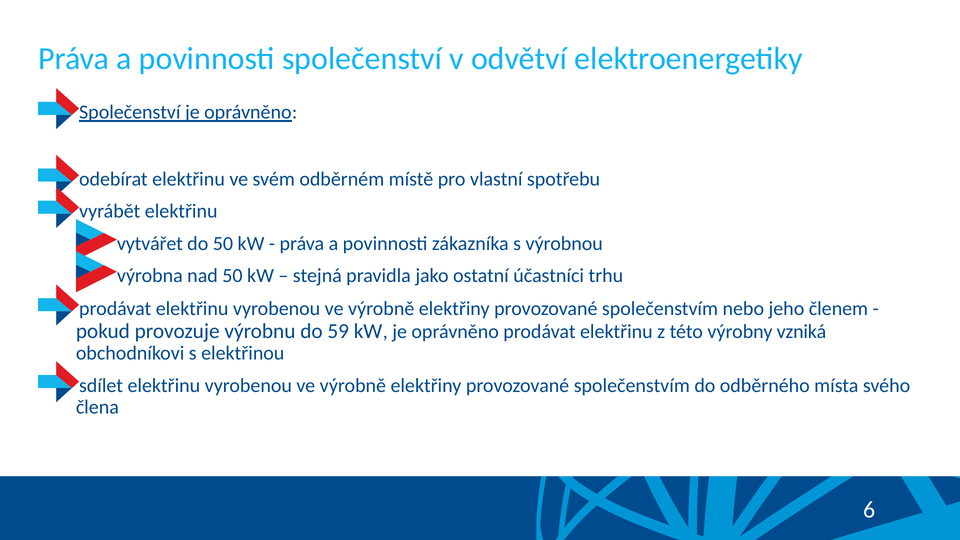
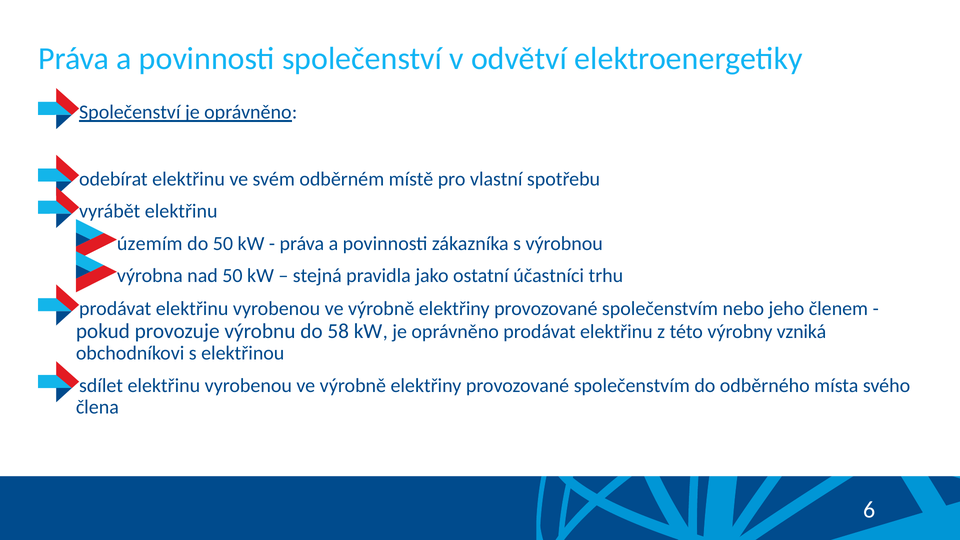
vytvářet: vytvářet -> územím
59: 59 -> 58
